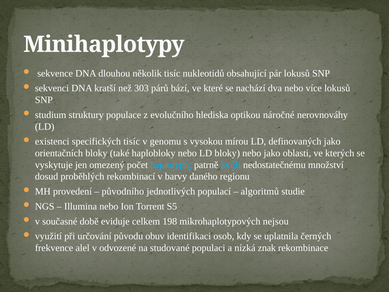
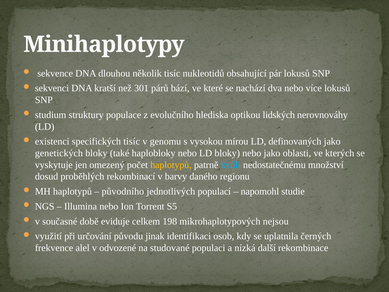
303: 303 -> 301
náročné: náročné -> lidských
orientačních: orientačních -> genetických
haplotypů at (171, 165) colour: light blue -> yellow
MH provedení: provedení -> haplotypů
algoritmů: algoritmů -> napomohl
obuv: obuv -> jinak
znak: znak -> další
